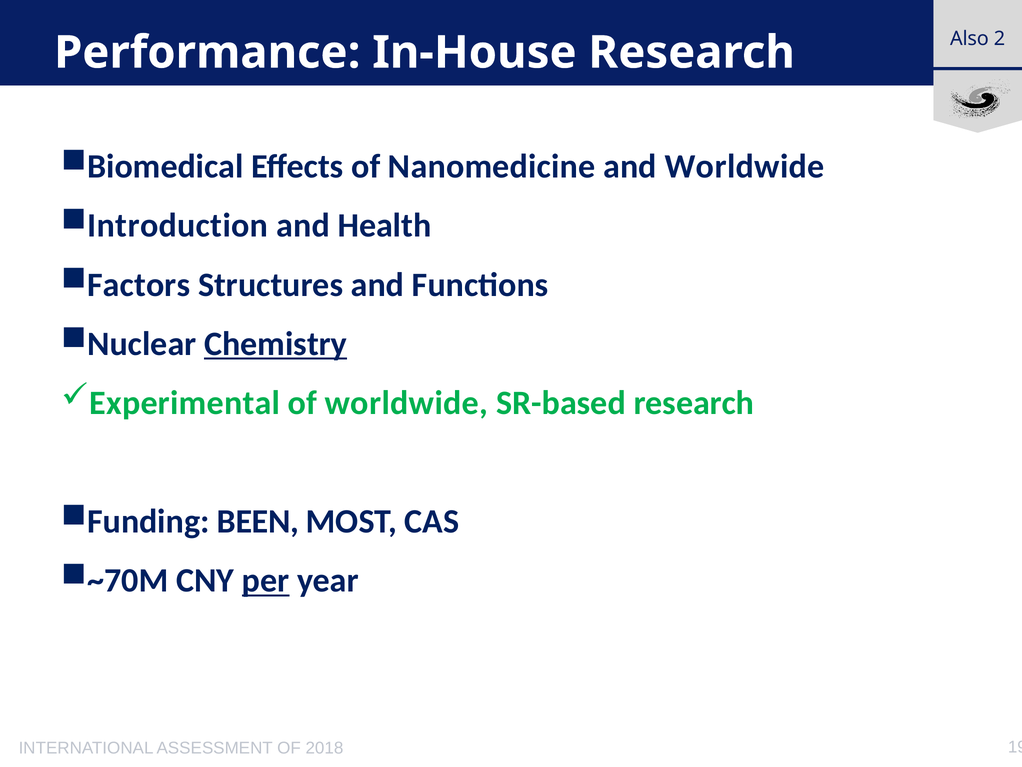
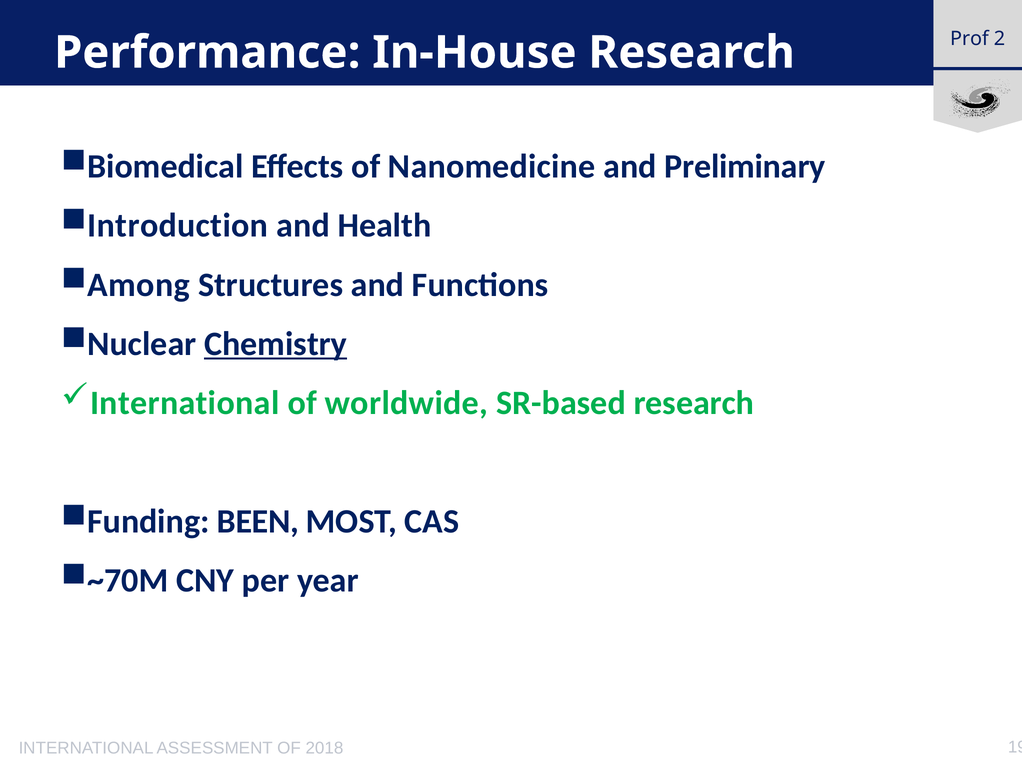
Also: Also -> Prof
and Worldwide: Worldwide -> Preliminary
Factors: Factors -> Among
Experimental at (185, 403): Experimental -> International
per underline: present -> none
